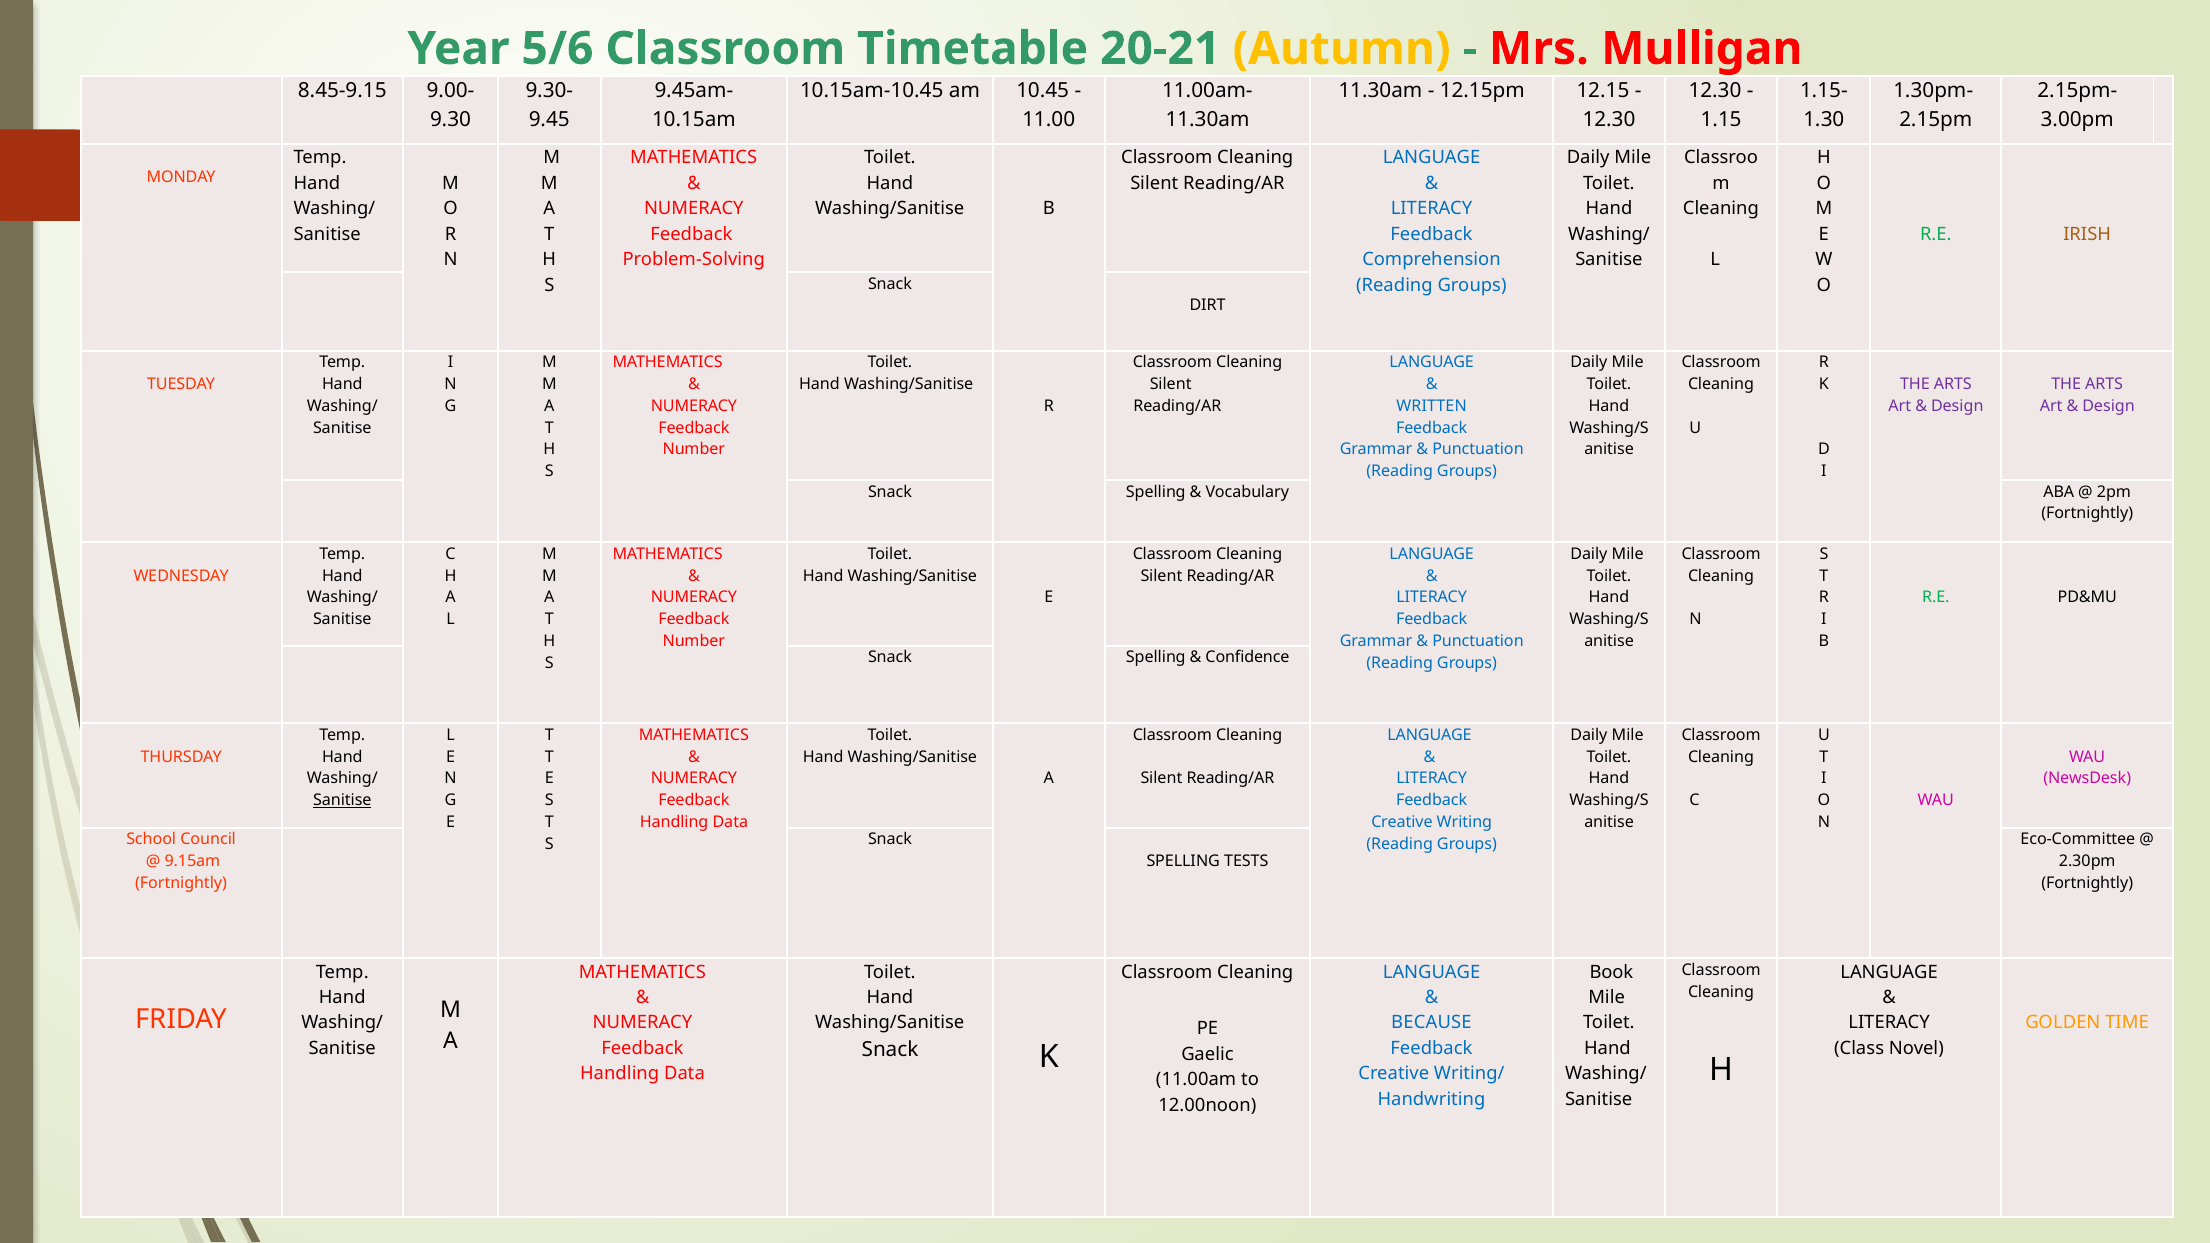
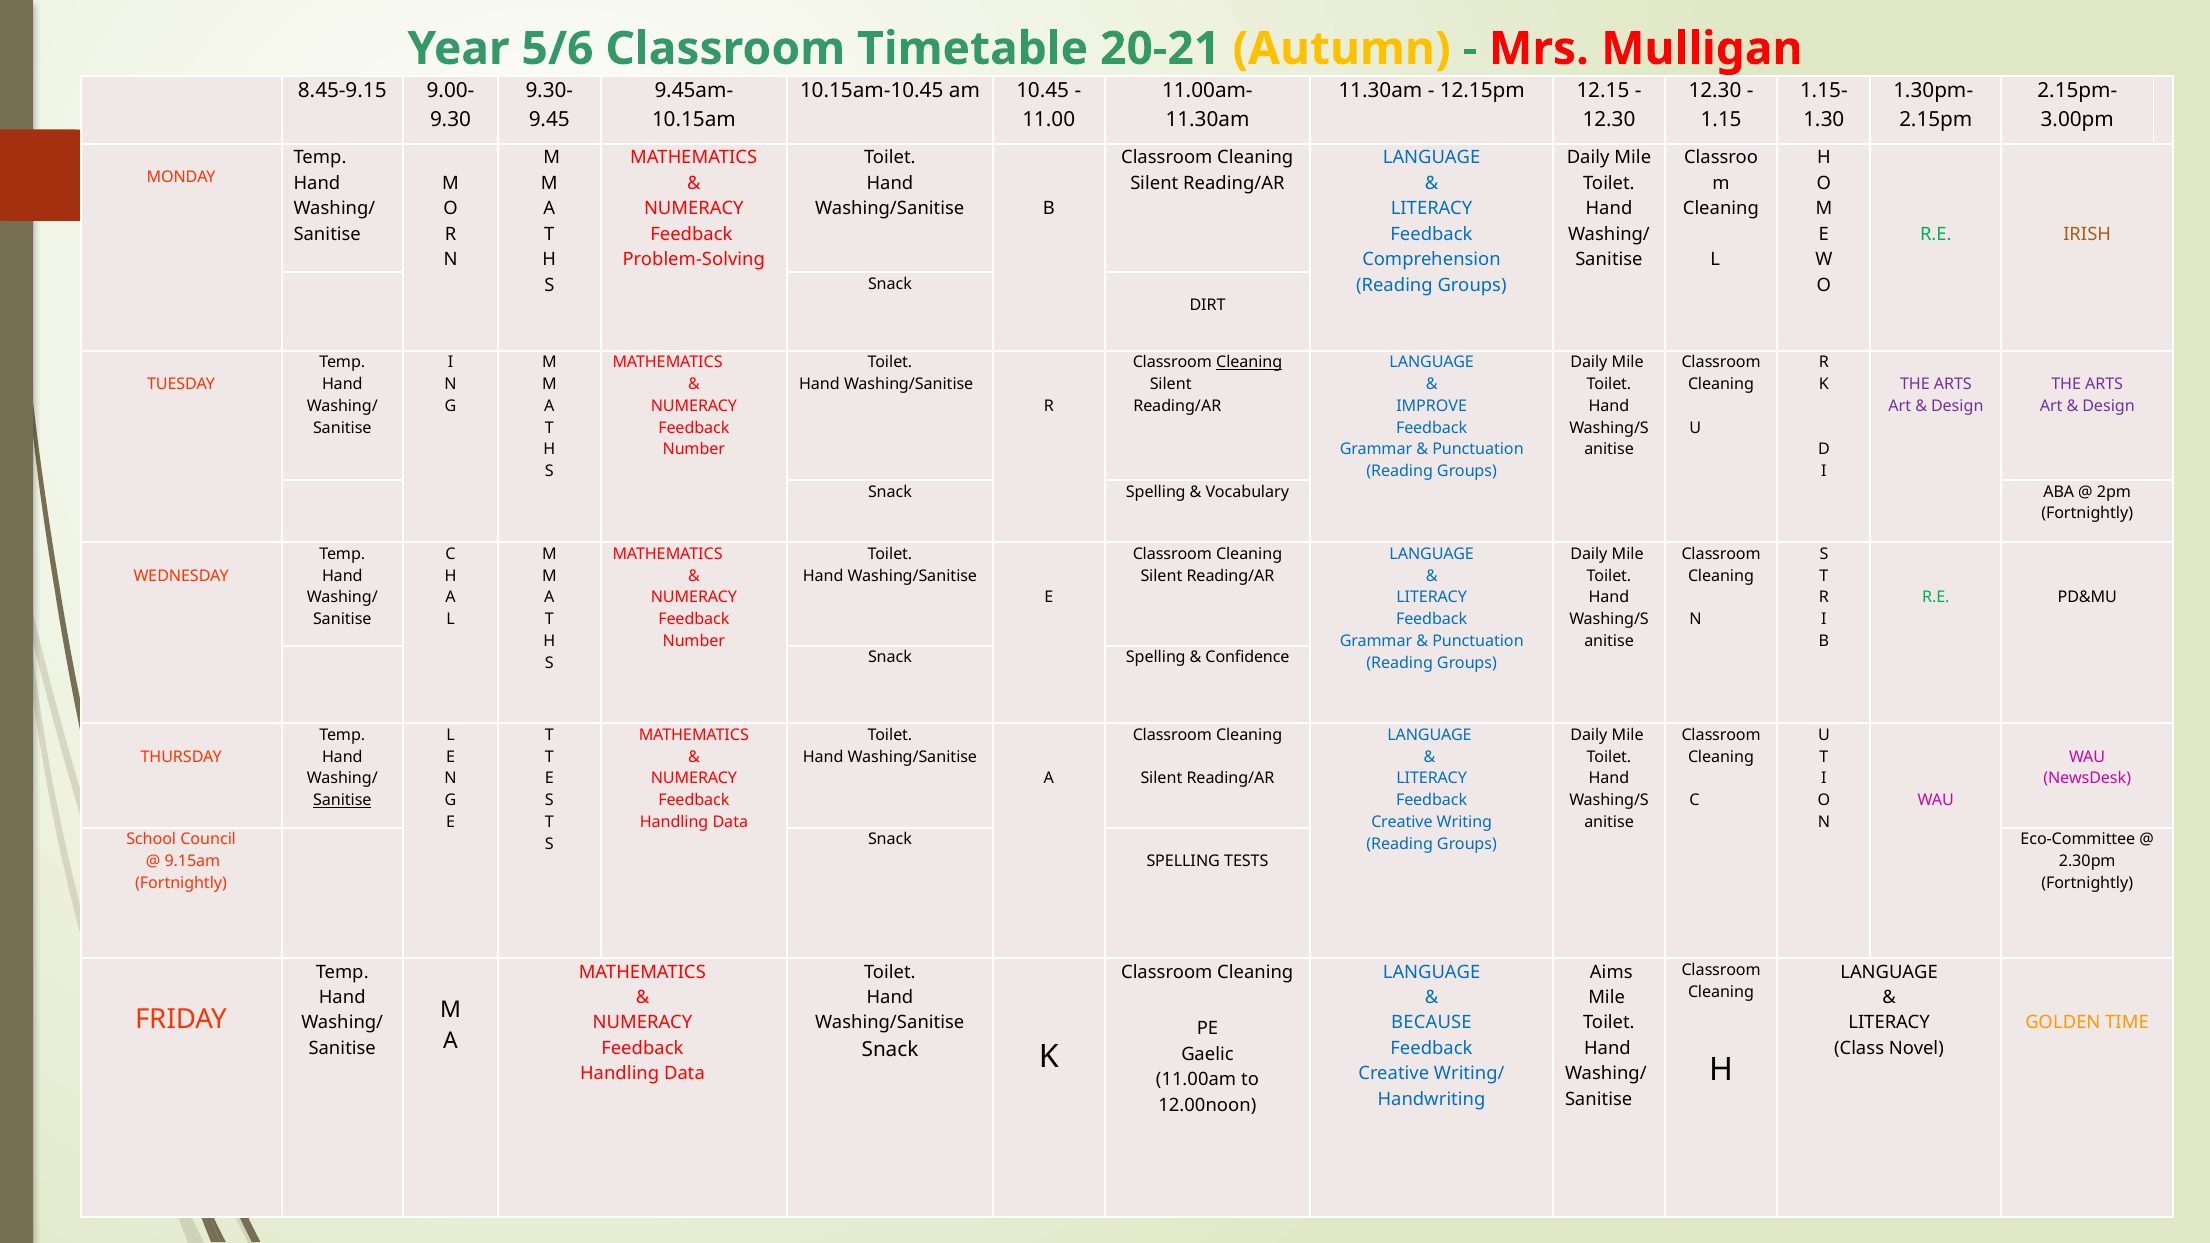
Cleaning at (1249, 362) underline: none -> present
WRITTEN: WRITTEN -> IMPROVE
Book: Book -> Aims
